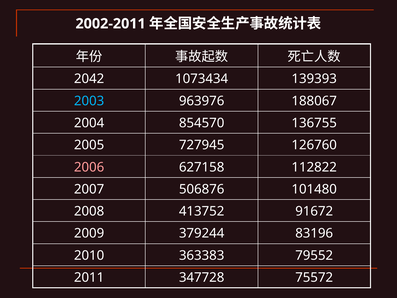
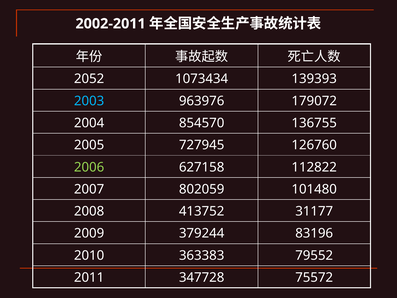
2042: 2042 -> 2052
188067: 188067 -> 179072
2006 colour: pink -> light green
506876: 506876 -> 802059
91672: 91672 -> 31177
